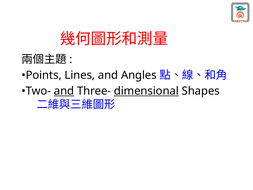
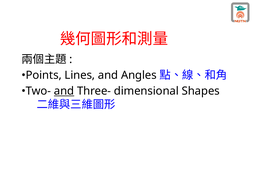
dimensional underline: present -> none
